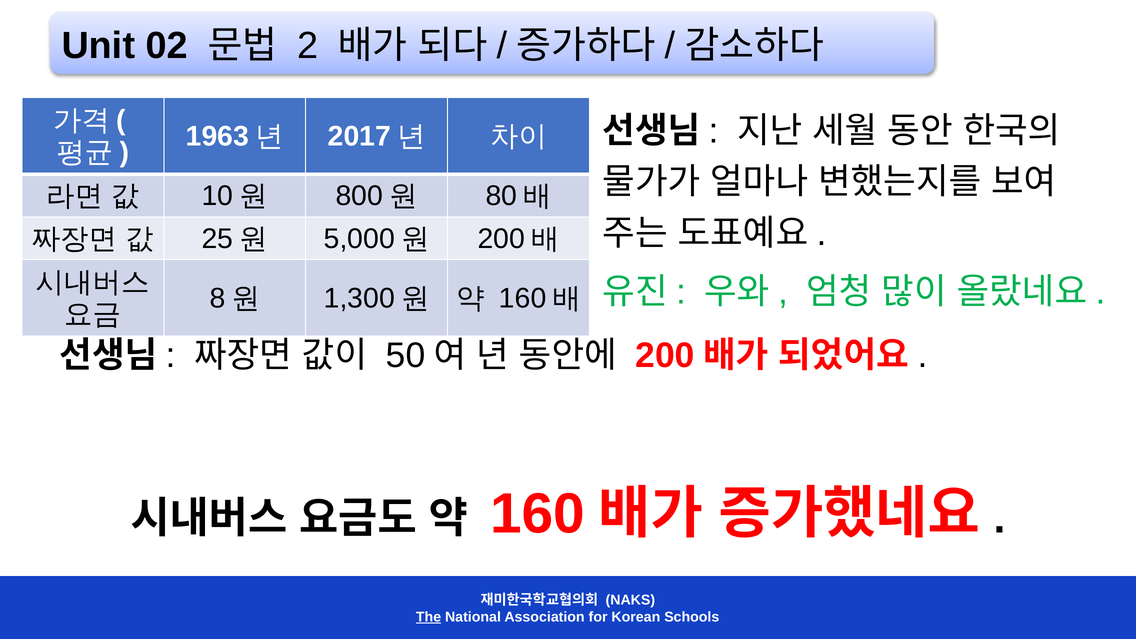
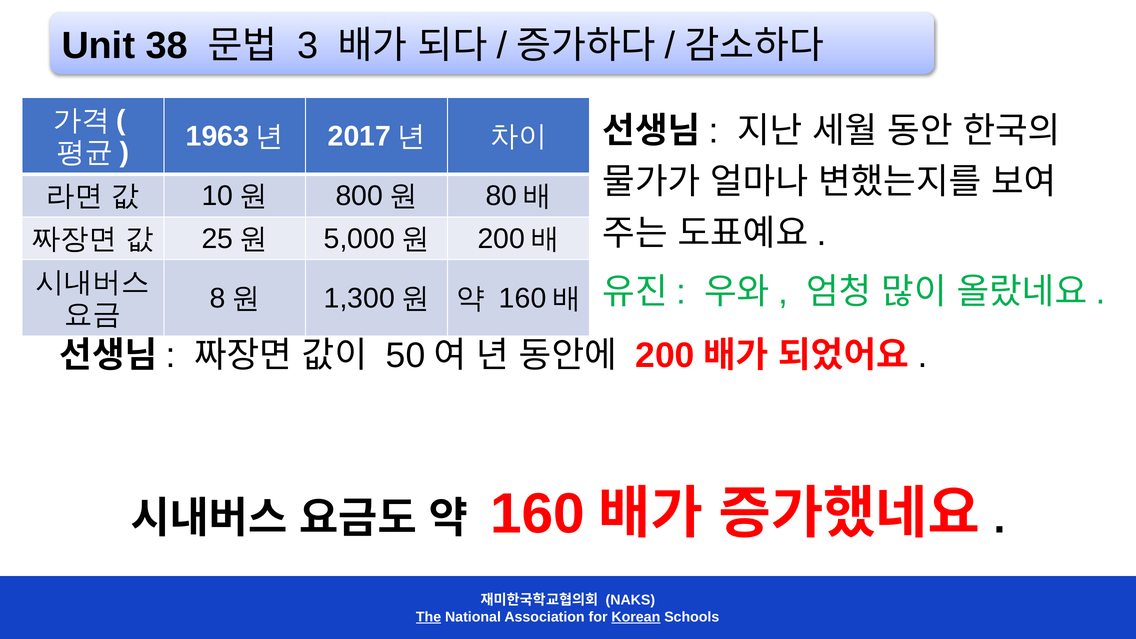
02: 02 -> 38
2: 2 -> 3
Korean underline: none -> present
